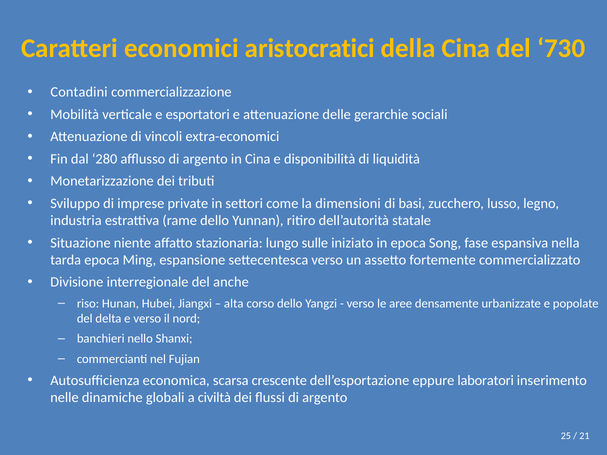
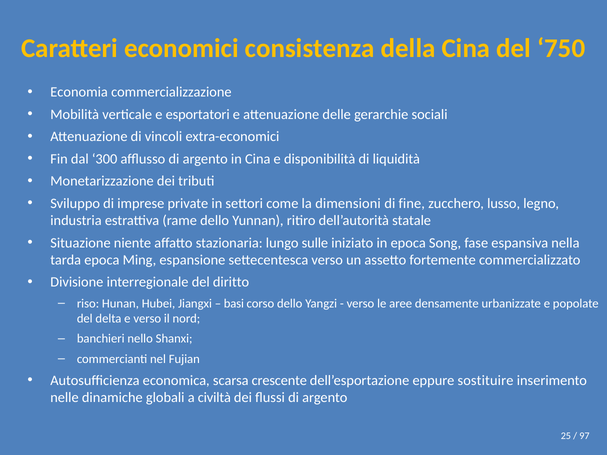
aristocratici: aristocratici -> consistenza
730: 730 -> 750
Contadini: Contadini -> Economia
280: 280 -> 300
basi: basi -> fine
anche: anche -> diritto
alta: alta -> basi
laboratori: laboratori -> sostituire
21: 21 -> 97
